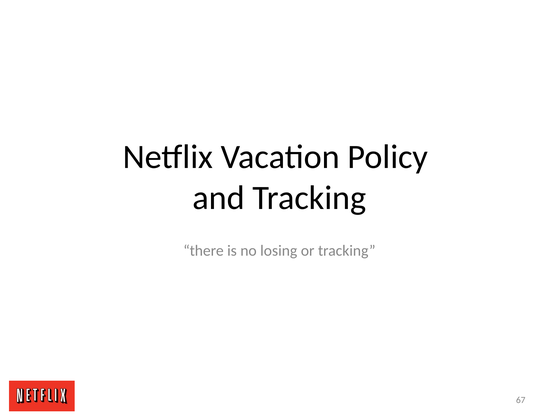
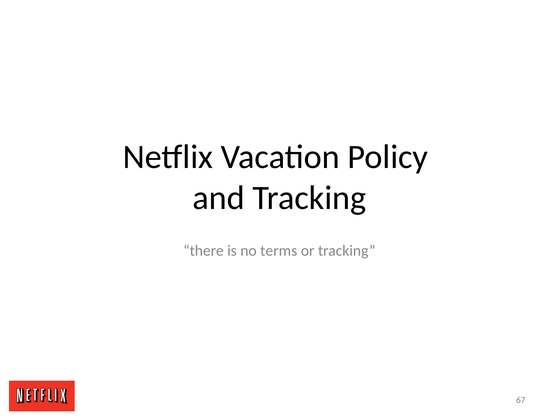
losing: losing -> terms
